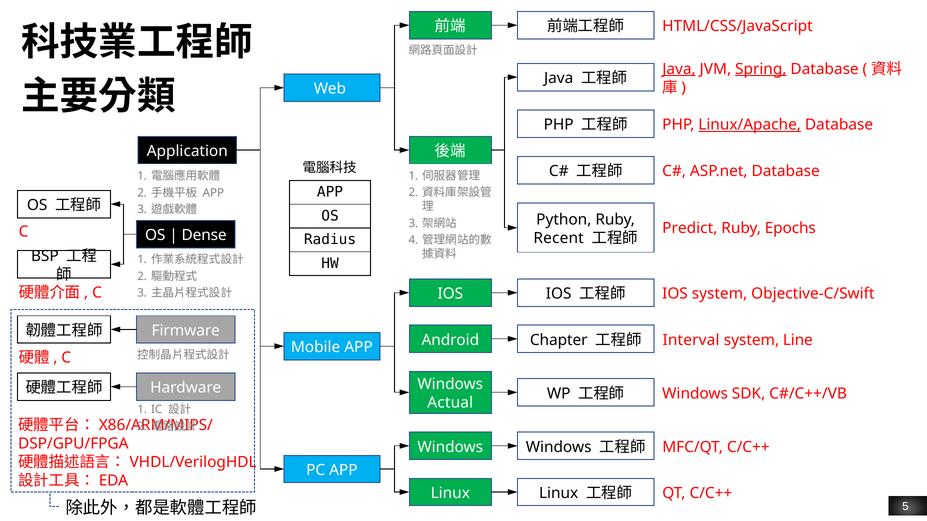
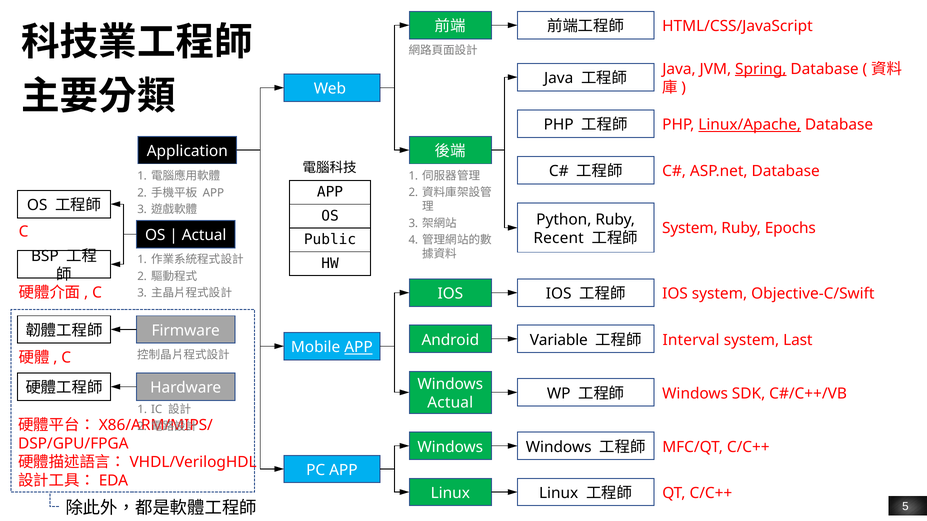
Java at (679, 69) underline: present -> none
Predict at (690, 228): Predict -> System
Dense at (204, 236): Dense -> Actual
Radius: Radius -> Public
Chapter: Chapter -> Variable
Line: Line -> Last
APP at (359, 348) underline: none -> present
